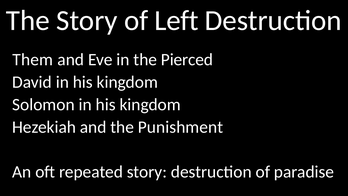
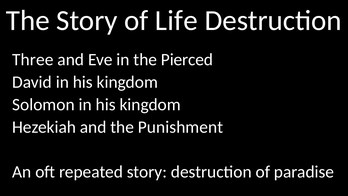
Left: Left -> Life
Them: Them -> Three
